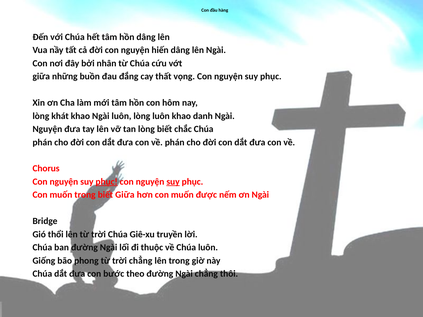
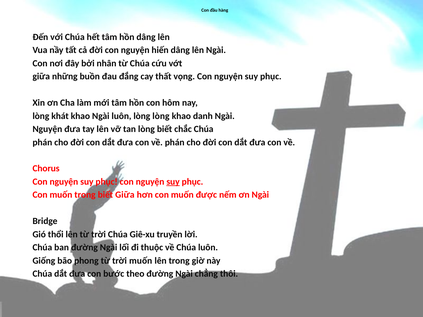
lòng luôn: luôn -> lòng
phục at (107, 182) underline: present -> none
trời chẳng: chẳng -> muốn
